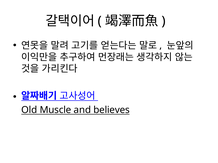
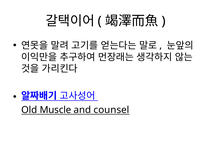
believes: believes -> counsel
